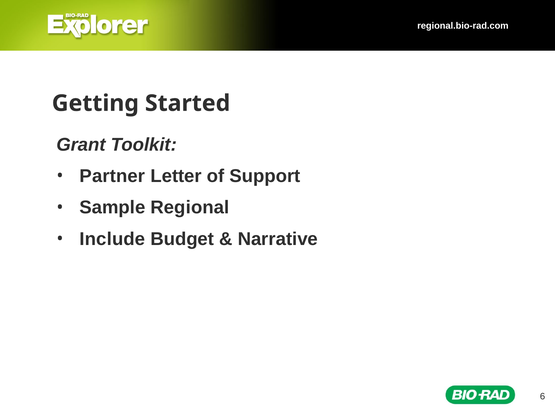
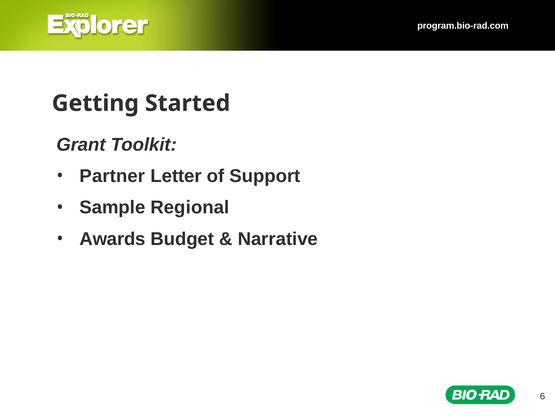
regional.bio-rad.com: regional.bio-rad.com -> program.bio-rad.com
Include: Include -> Awards
